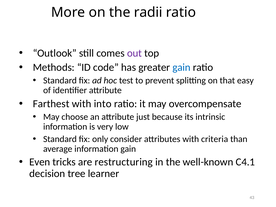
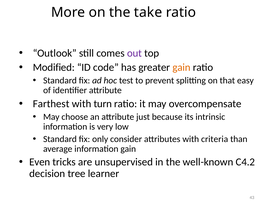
radii: radii -> take
Methods: Methods -> Modified
gain at (182, 67) colour: blue -> orange
into: into -> turn
restructuring: restructuring -> unsupervised
C4.1: C4.1 -> C4.2
